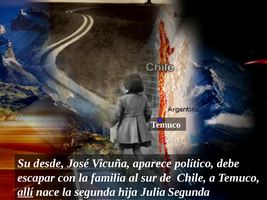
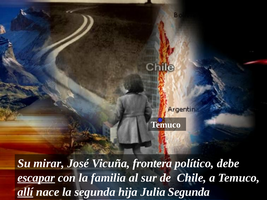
desde: desde -> mirar
aparece: aparece -> frontera
escapar underline: none -> present
